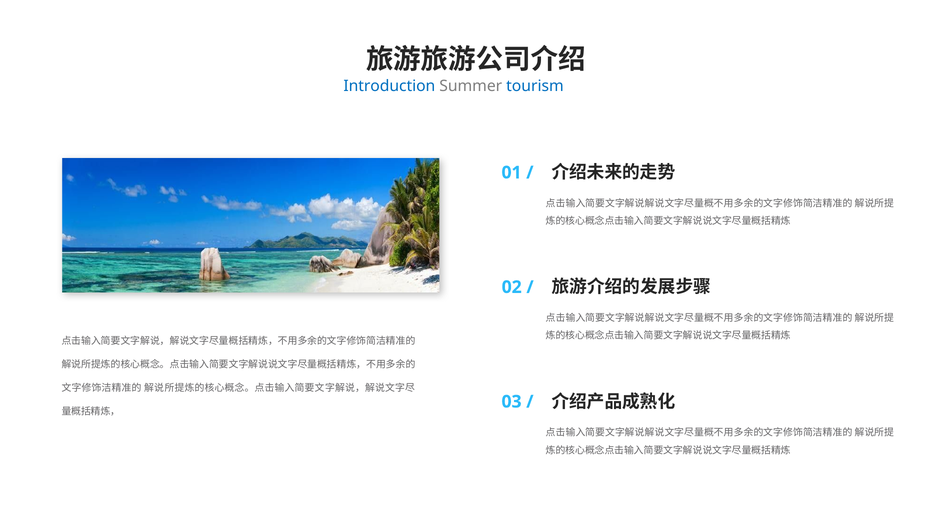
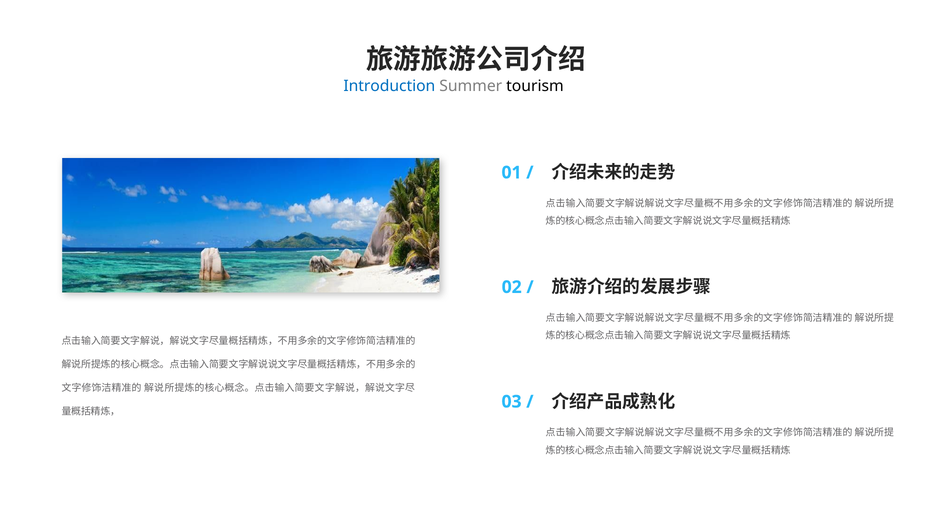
tourism colour: blue -> black
